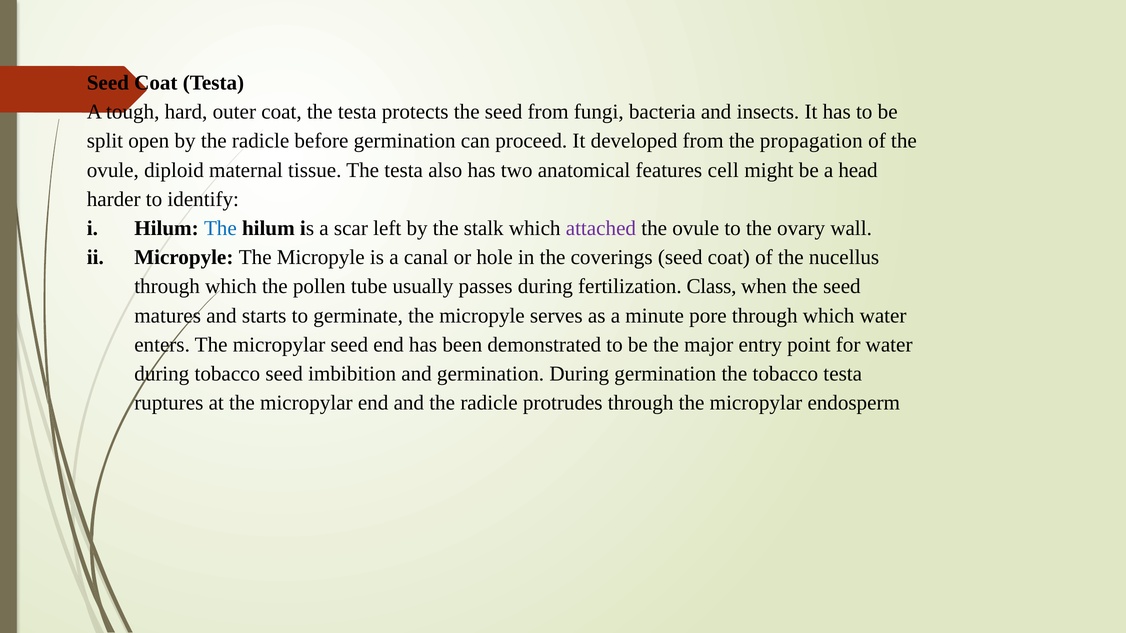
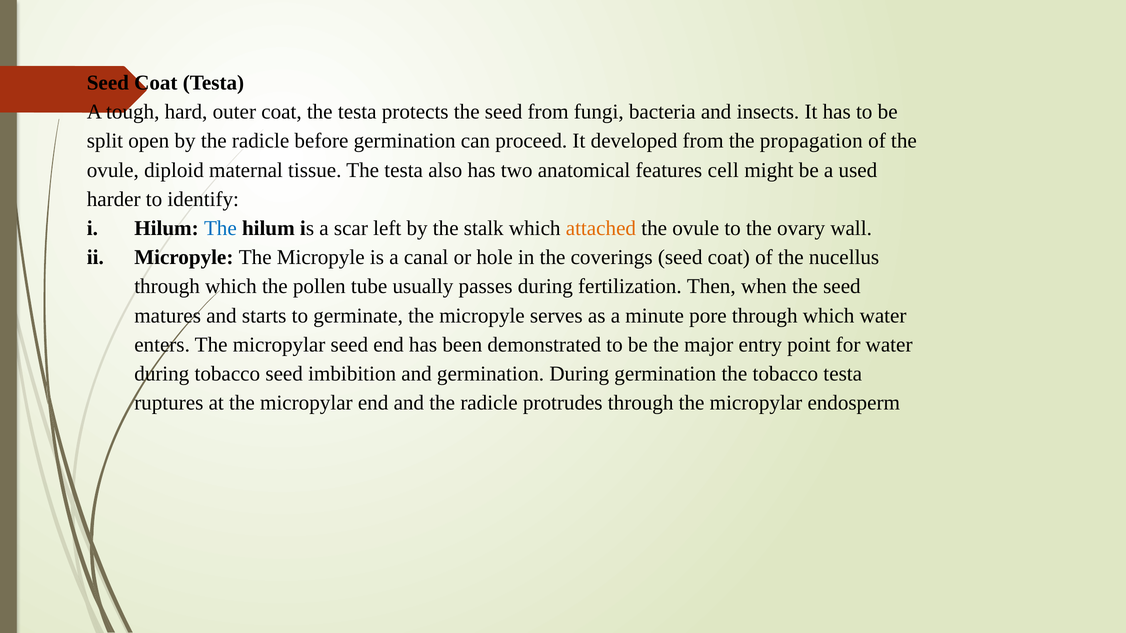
head: head -> used
attached colour: purple -> orange
Class: Class -> Then
